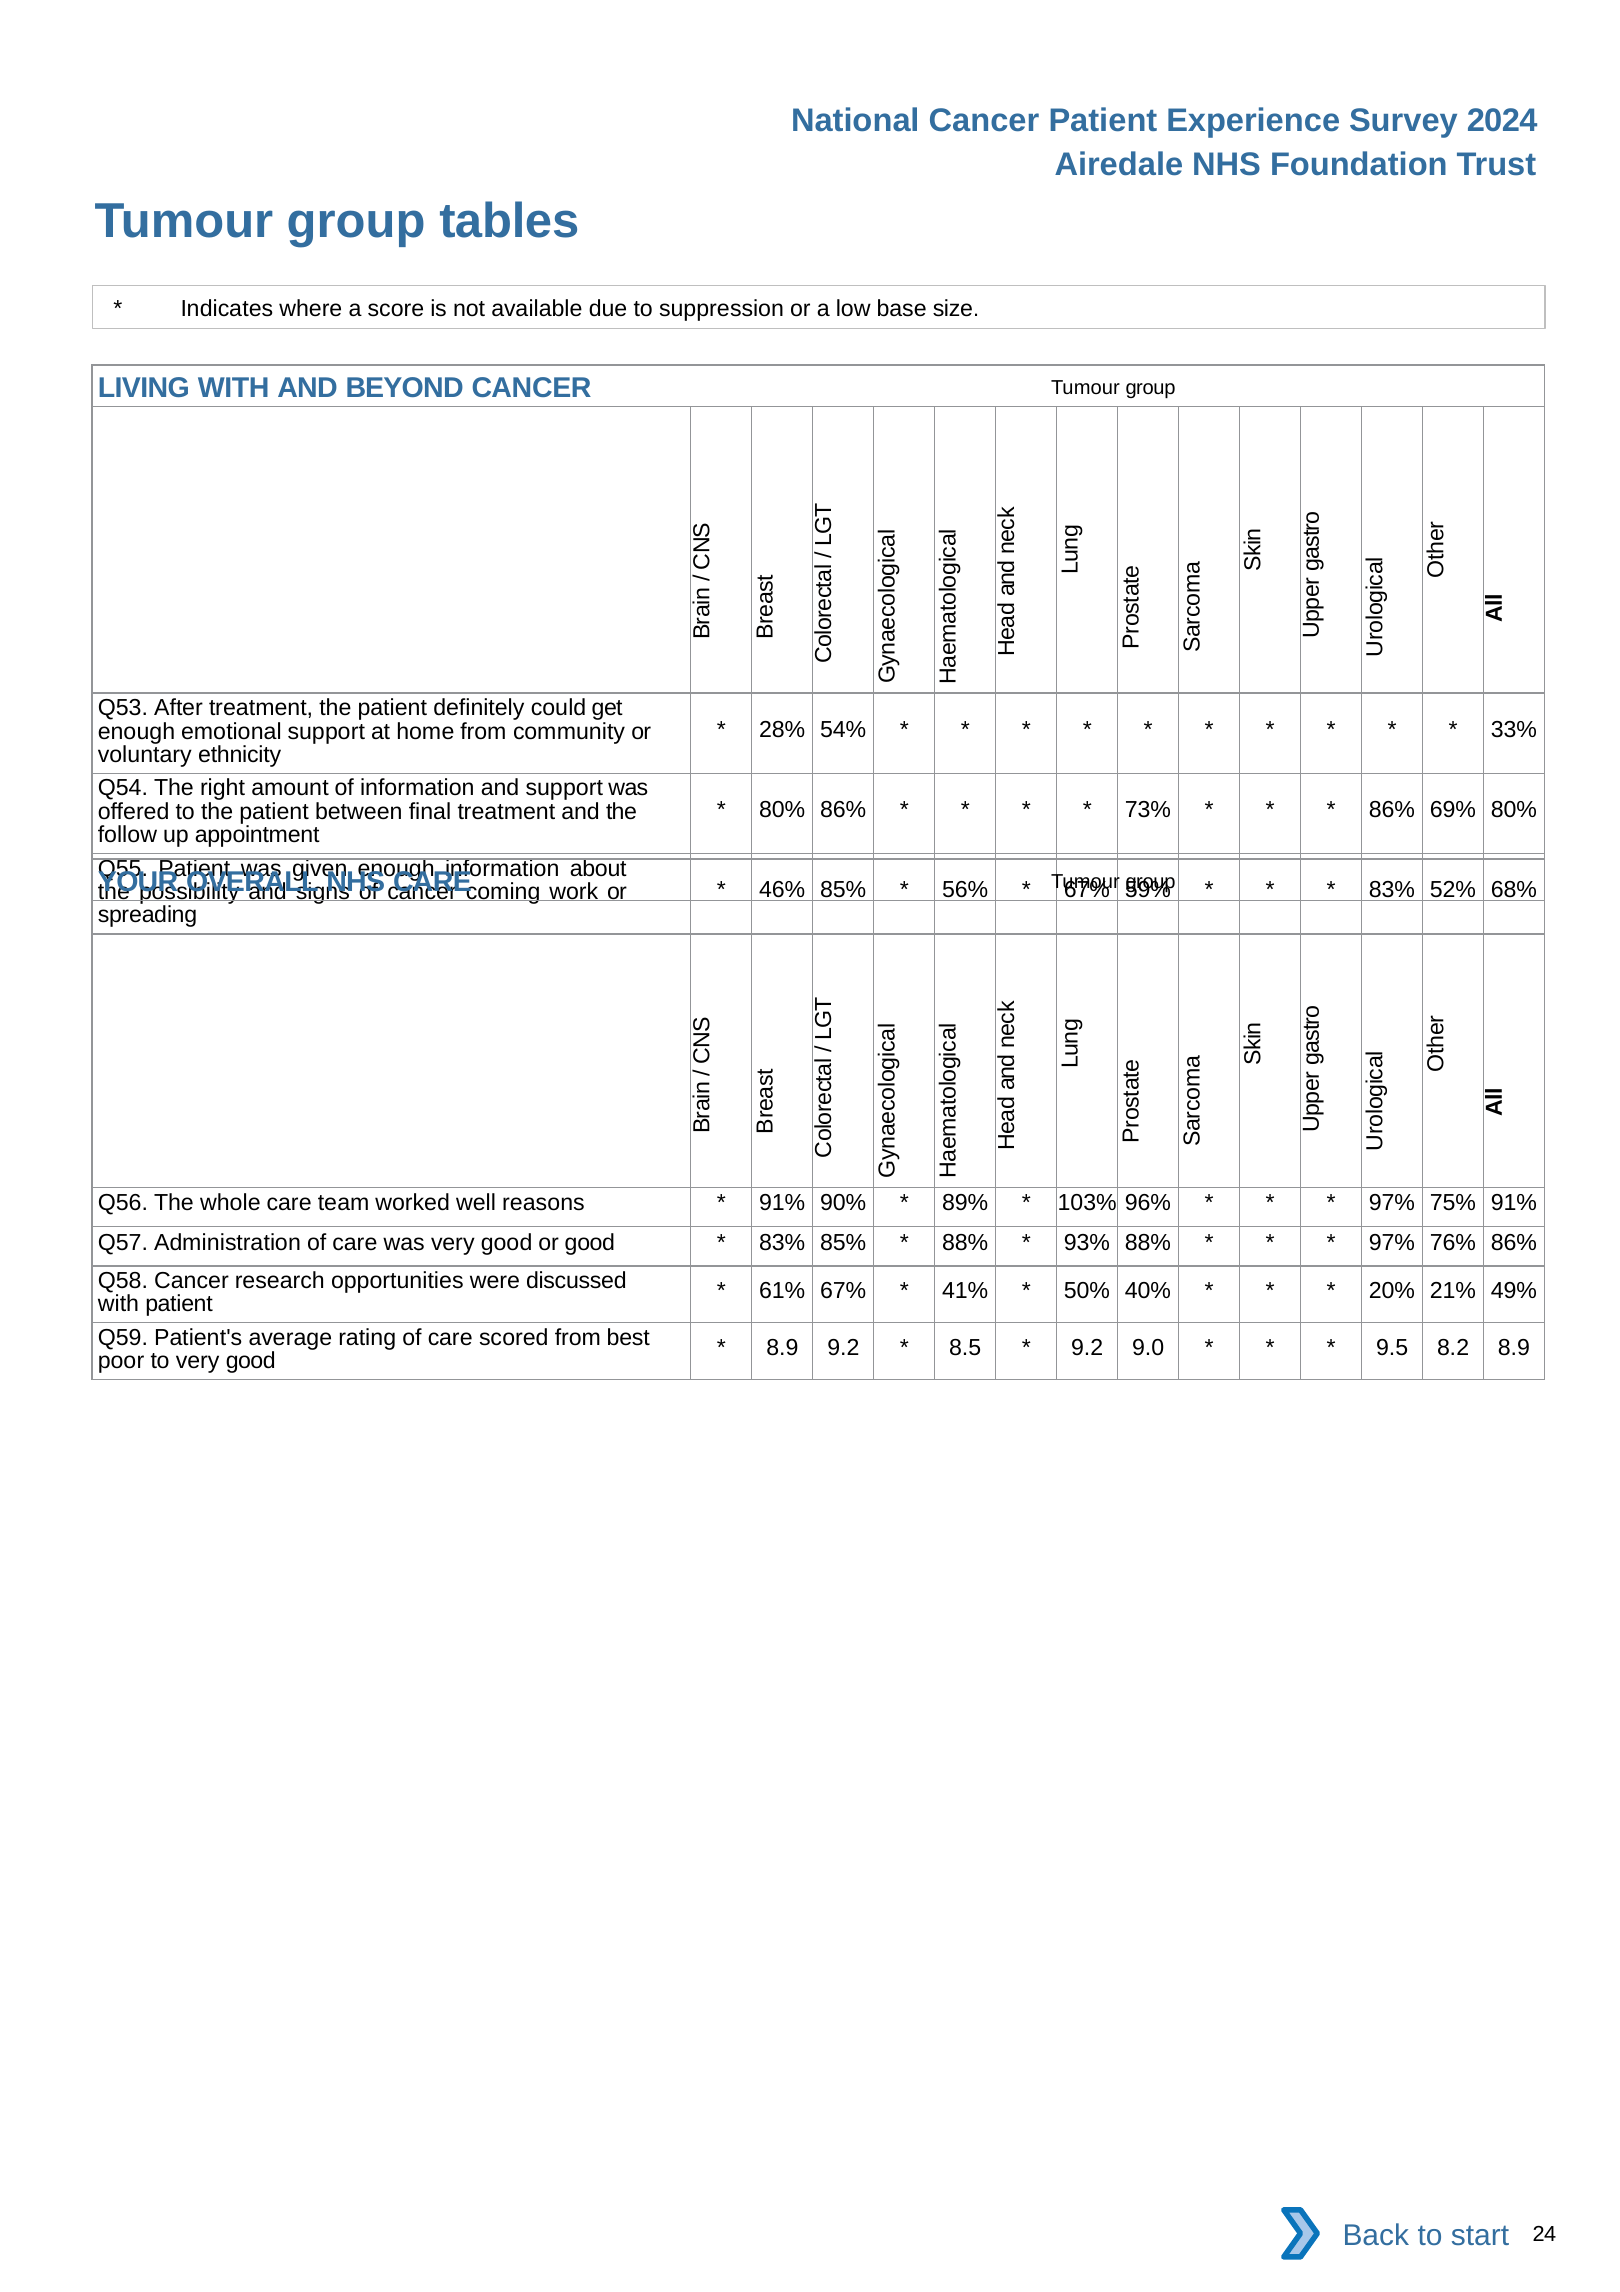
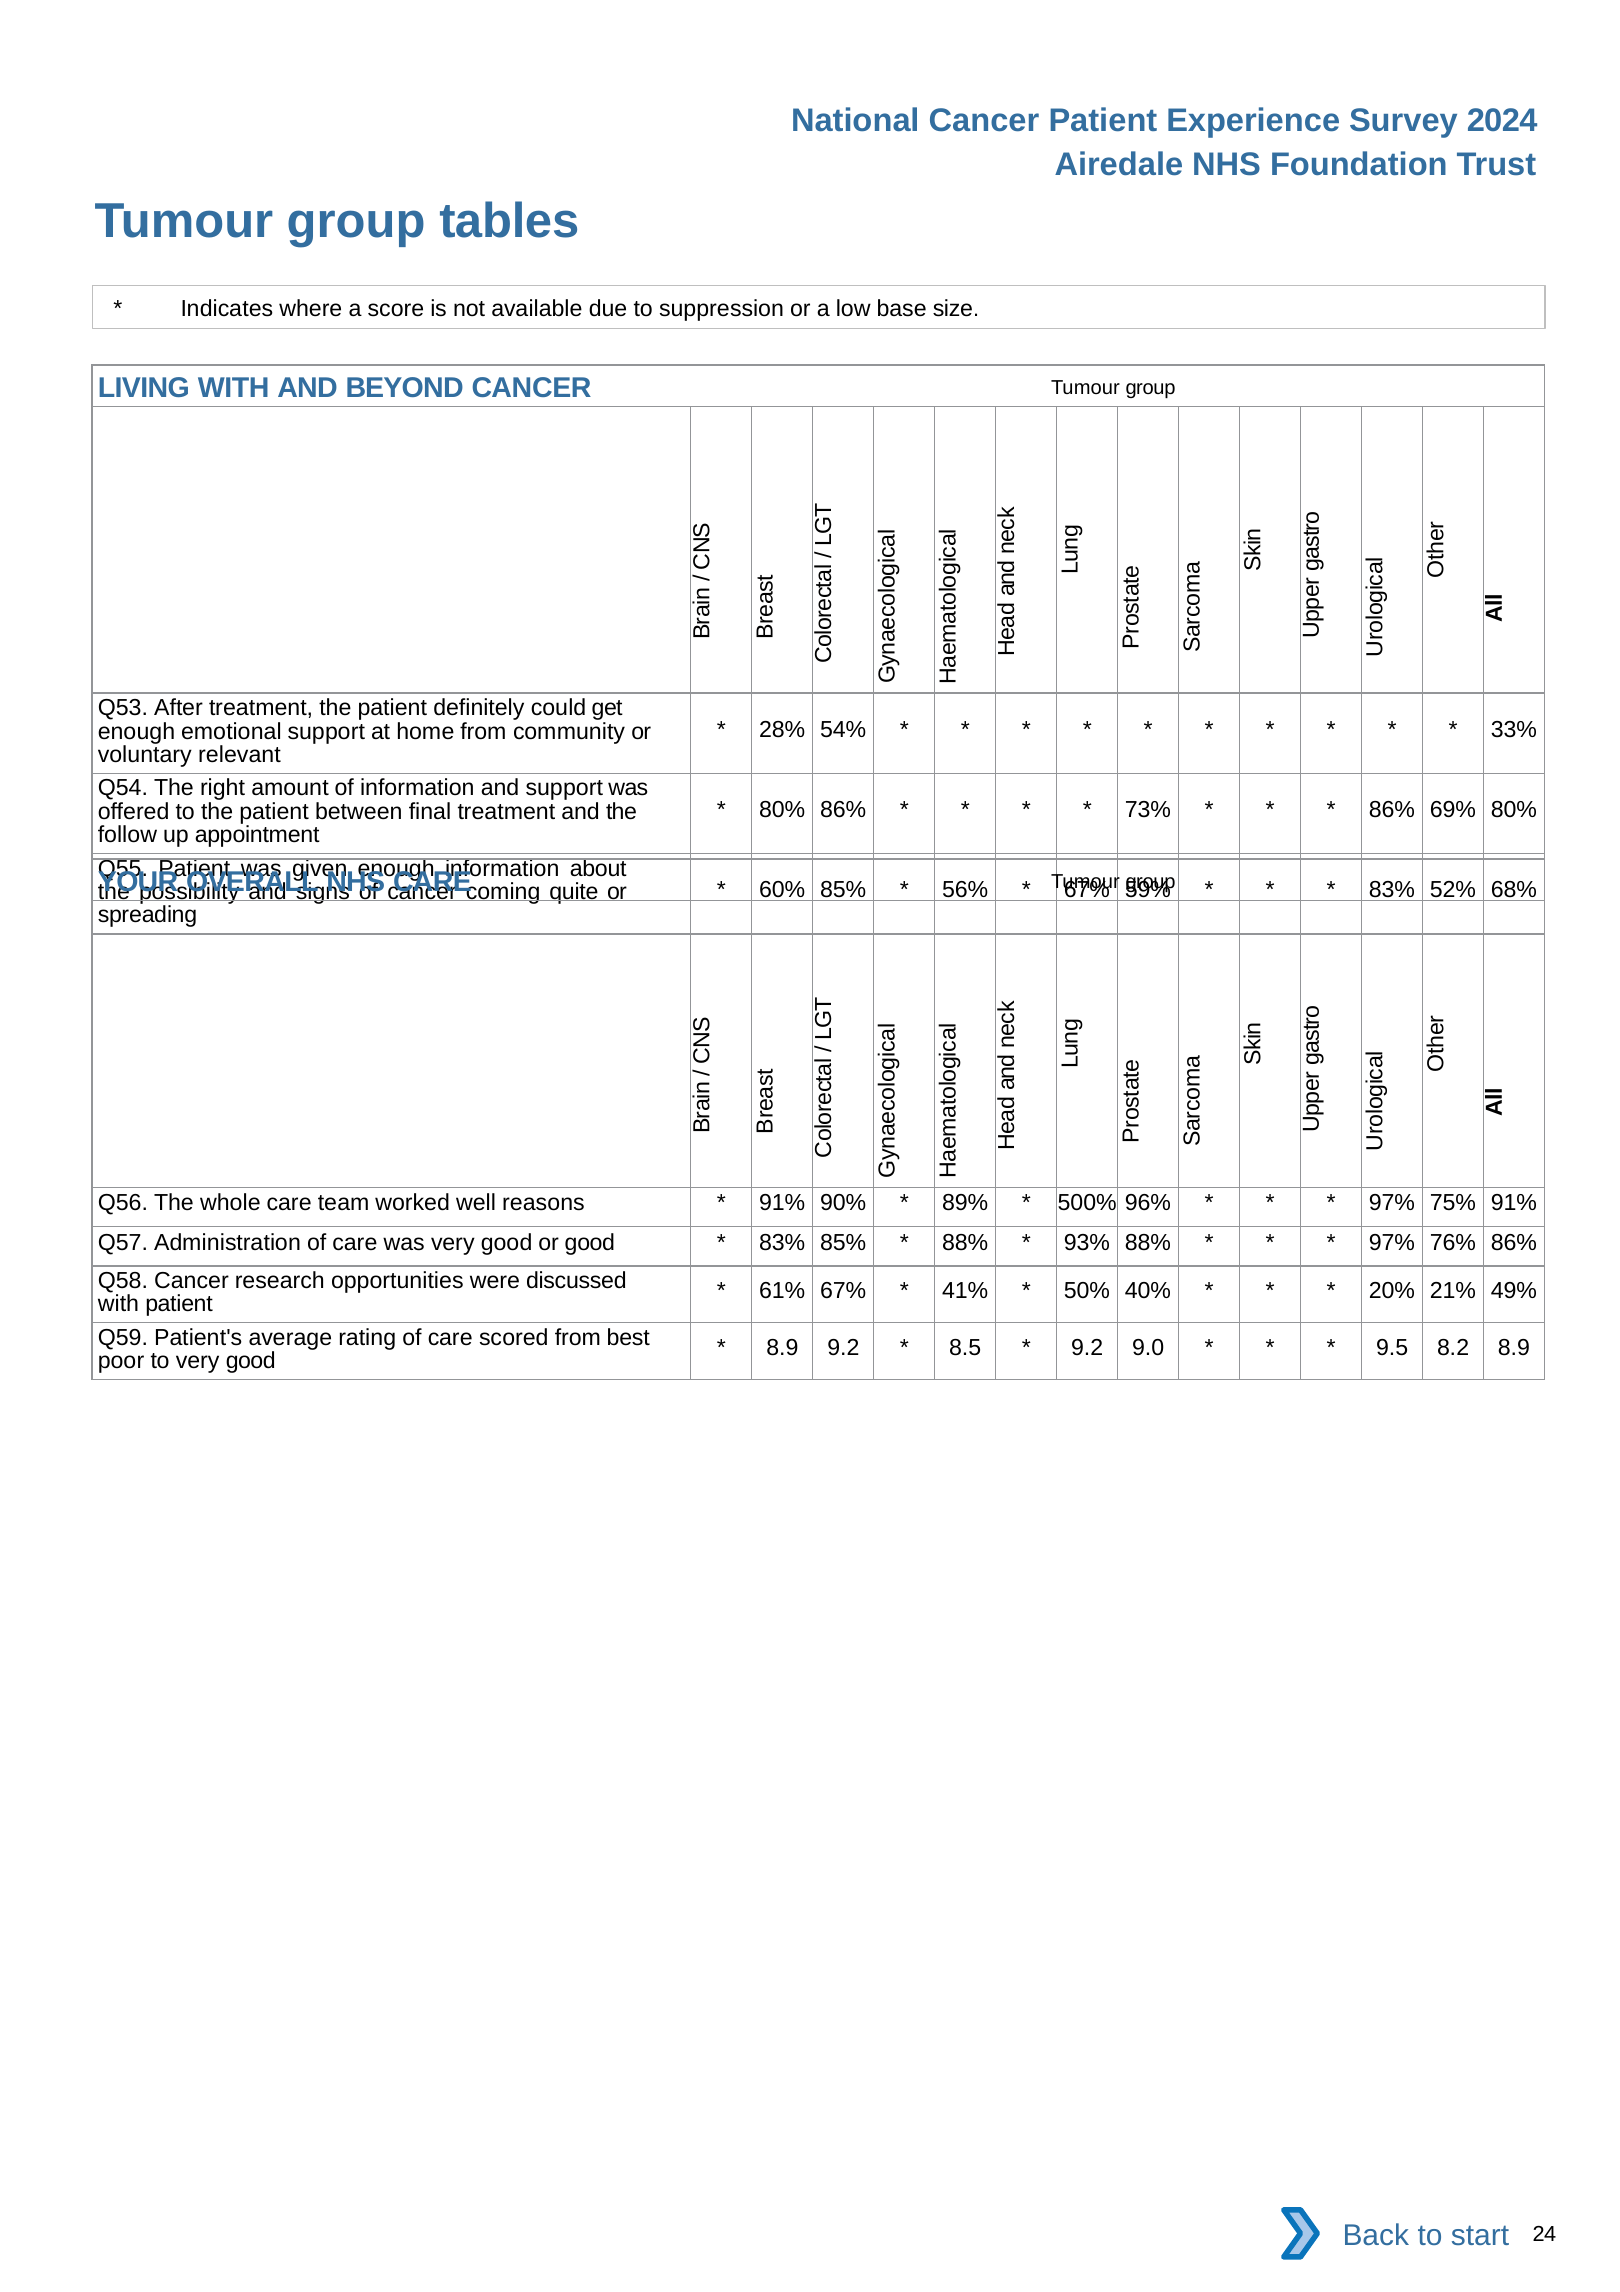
ethnicity: ethnicity -> relevant
46%: 46% -> 60%
work: work -> quite
103%: 103% -> 500%
